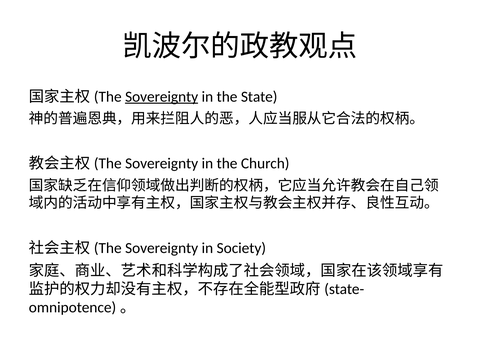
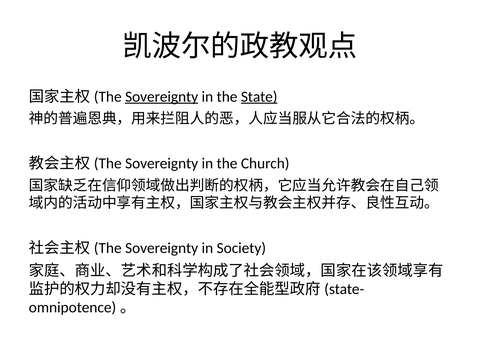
State underline: none -> present
